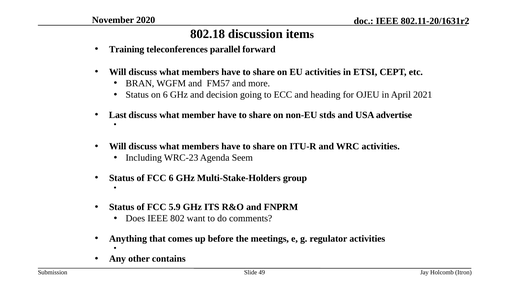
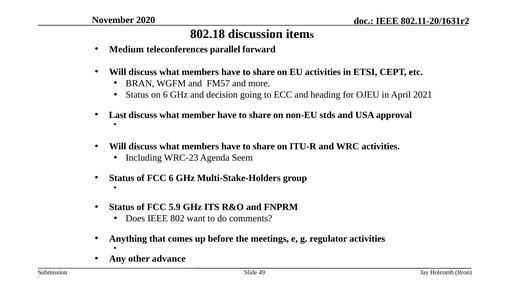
Training: Training -> Medium
advertise: advertise -> approval
contains: contains -> advance
